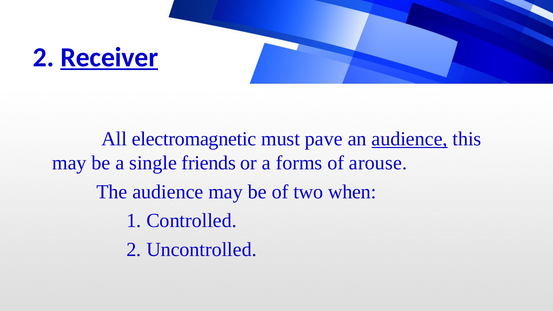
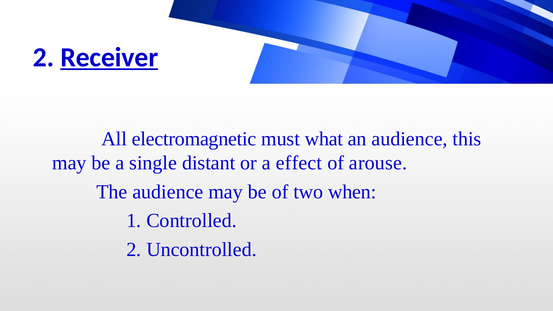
pave: pave -> what
audience at (410, 139) underline: present -> none
friends: friends -> distant
forms: forms -> effect
